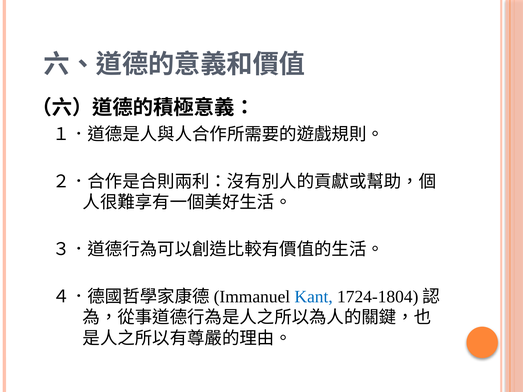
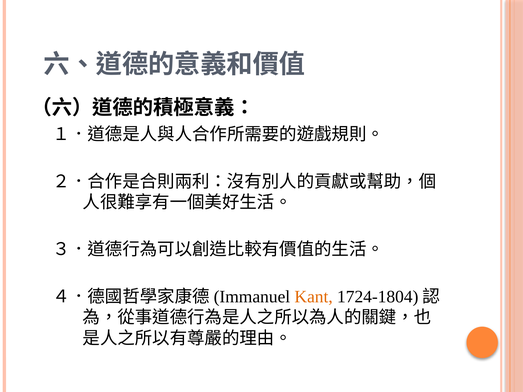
Kant colour: blue -> orange
